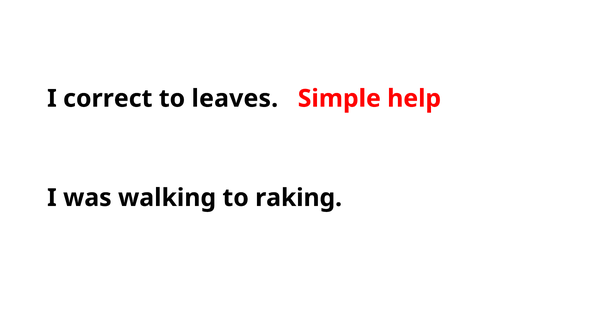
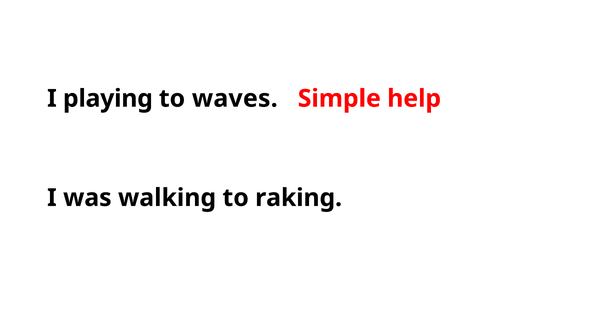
correct: correct -> playing
leaves: leaves -> waves
